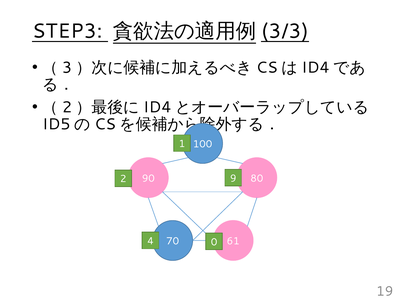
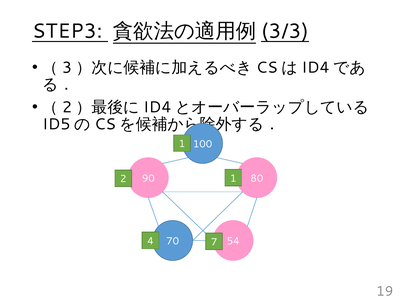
2 9: 9 -> 1
0: 0 -> 7
61: 61 -> 54
